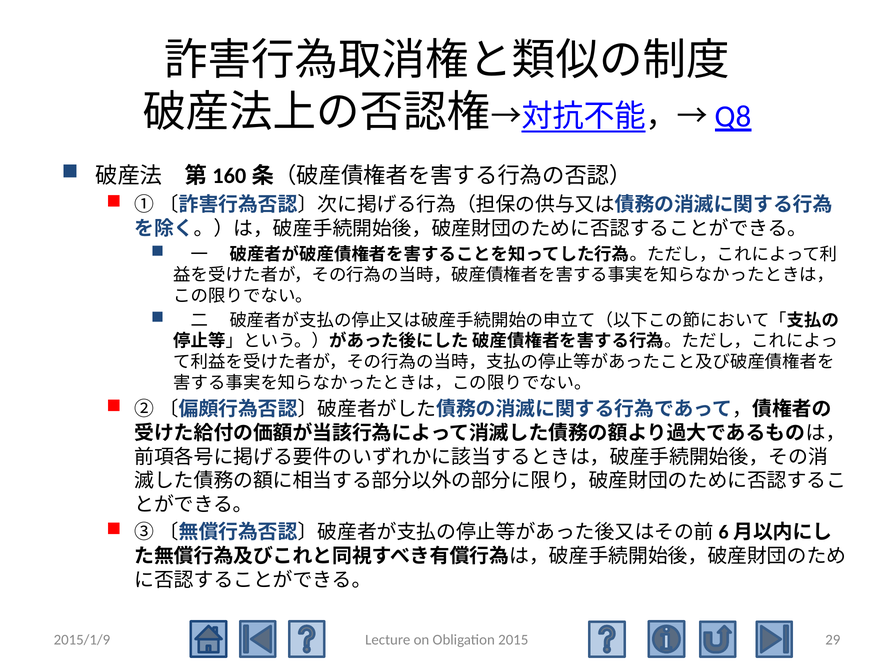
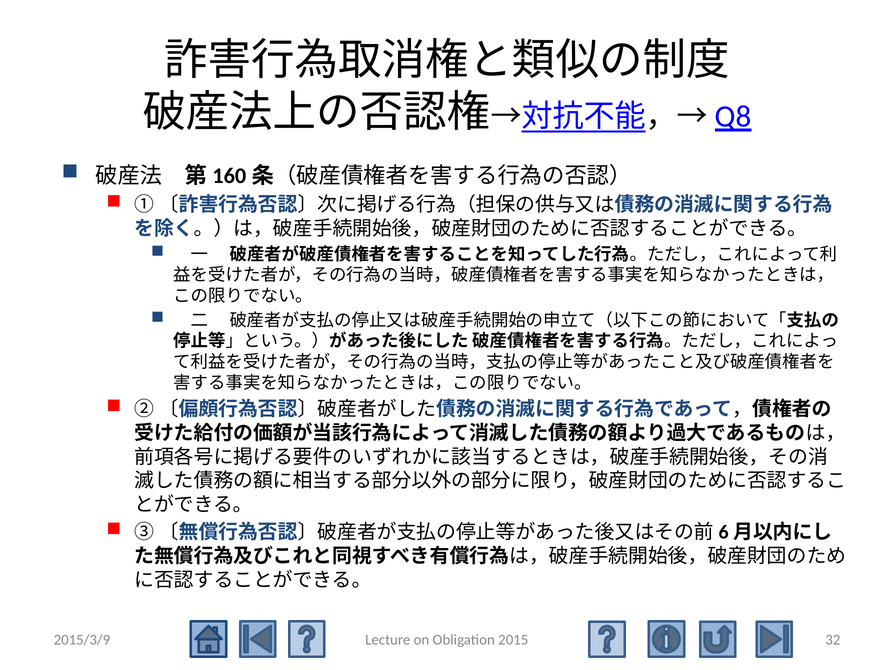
2015/1/9: 2015/1/9 -> 2015/3/9
29: 29 -> 32
